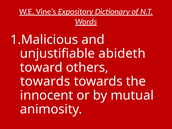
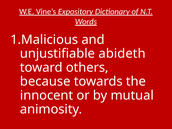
towards at (45, 81): towards -> because
